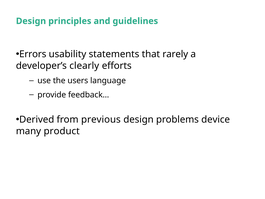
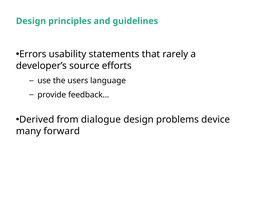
clearly: clearly -> source
previous: previous -> dialogue
product: product -> forward
